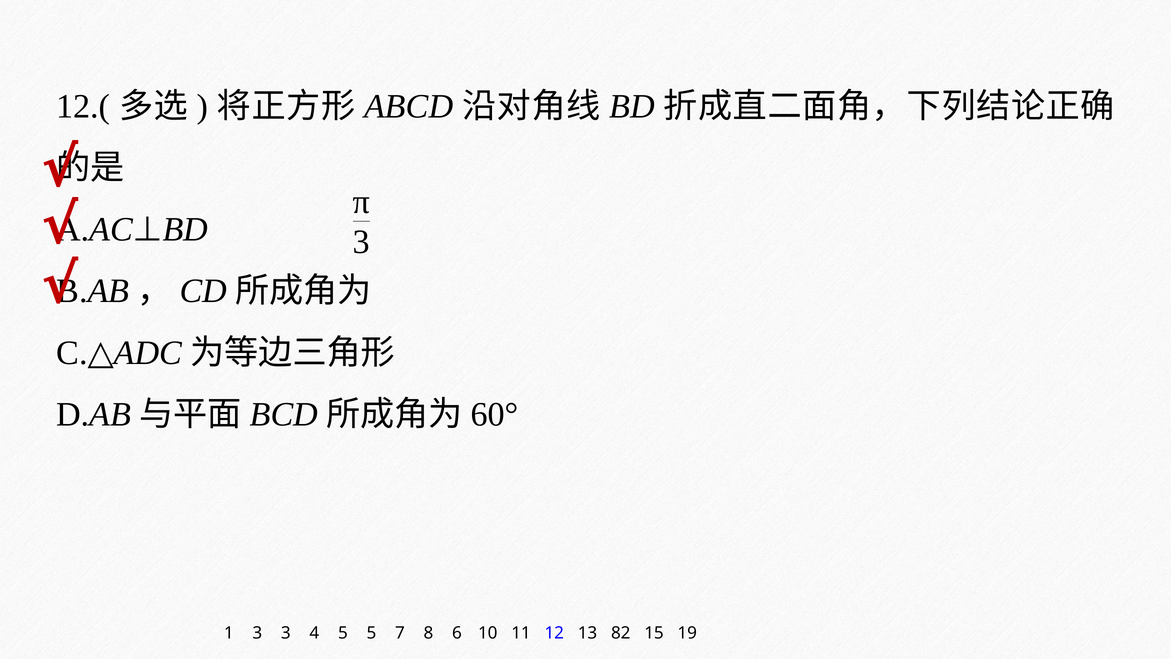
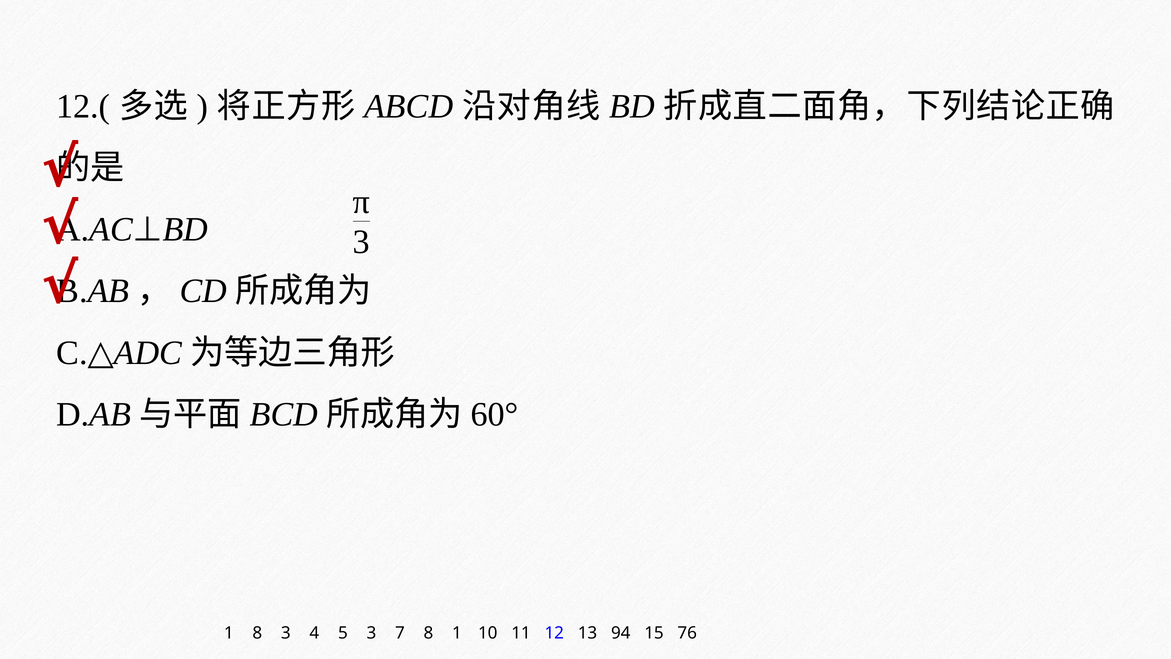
1 3: 3 -> 8
5 5: 5 -> 3
8 6: 6 -> 1
82: 82 -> 94
19: 19 -> 76
